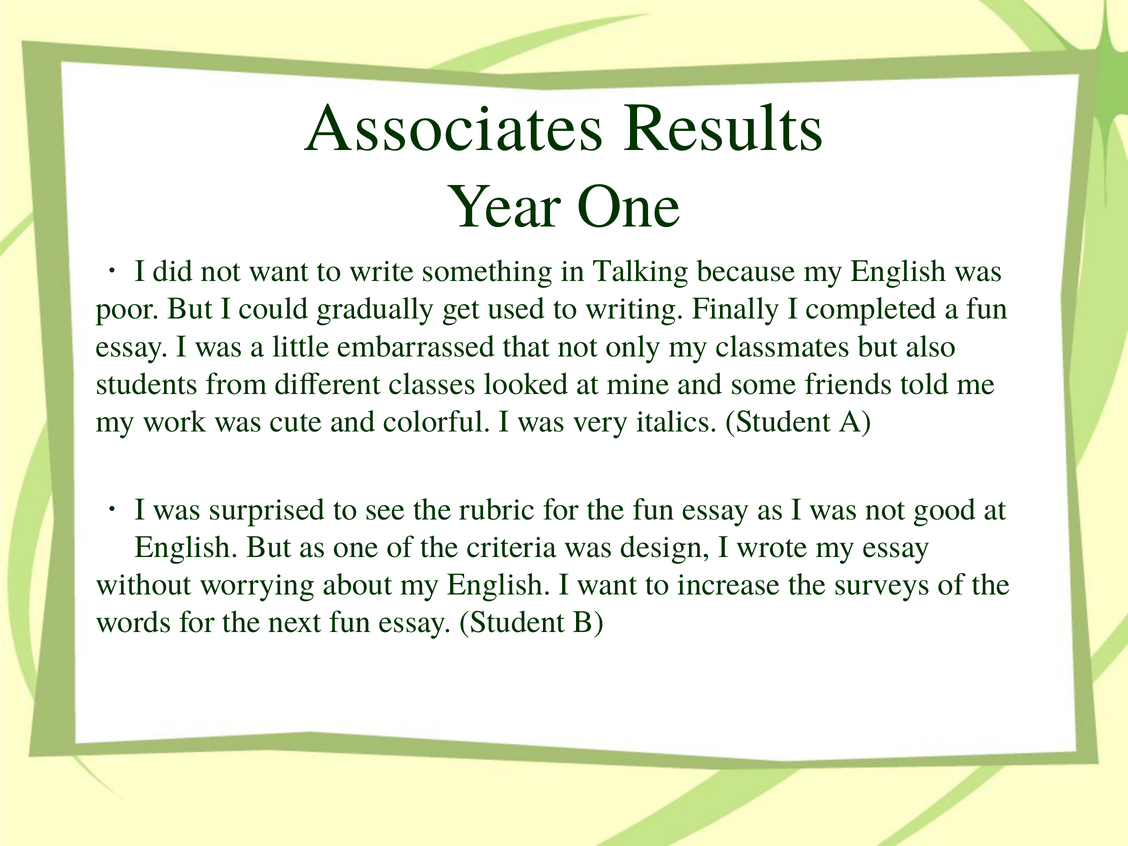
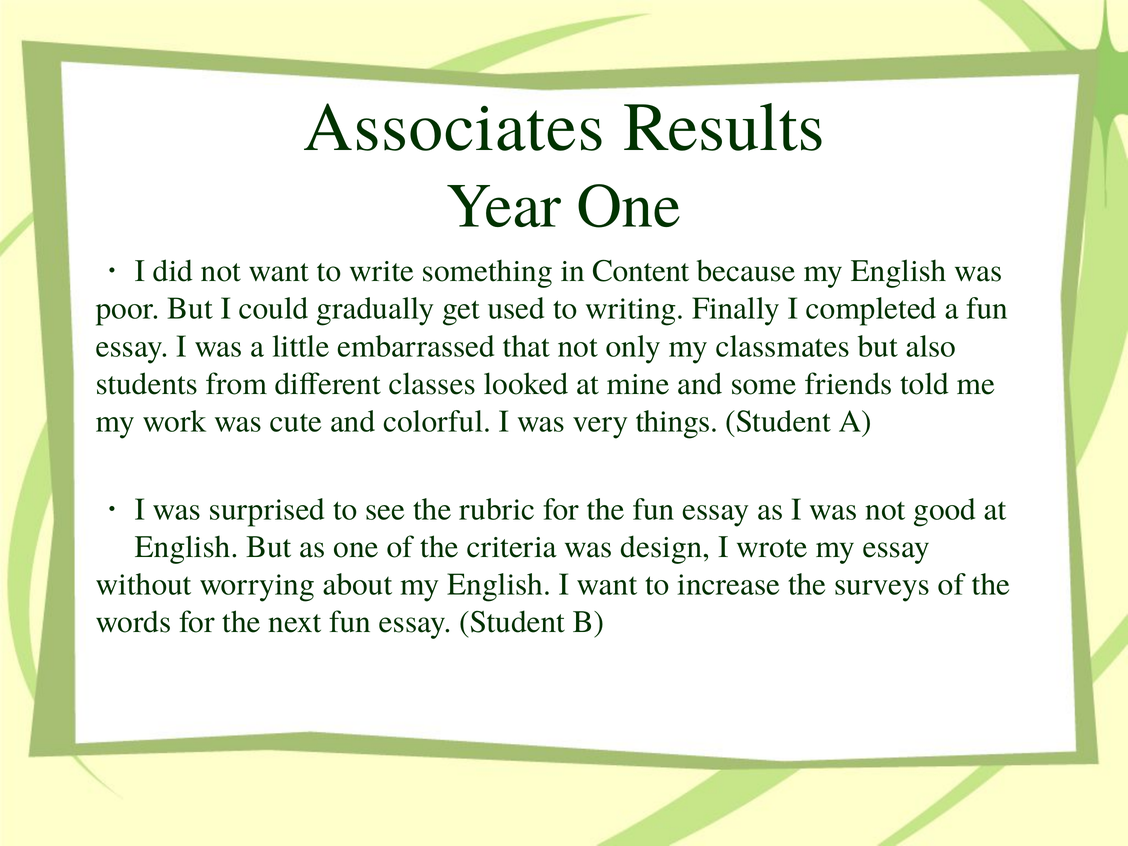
Talking: Talking -> Content
italics: italics -> things
